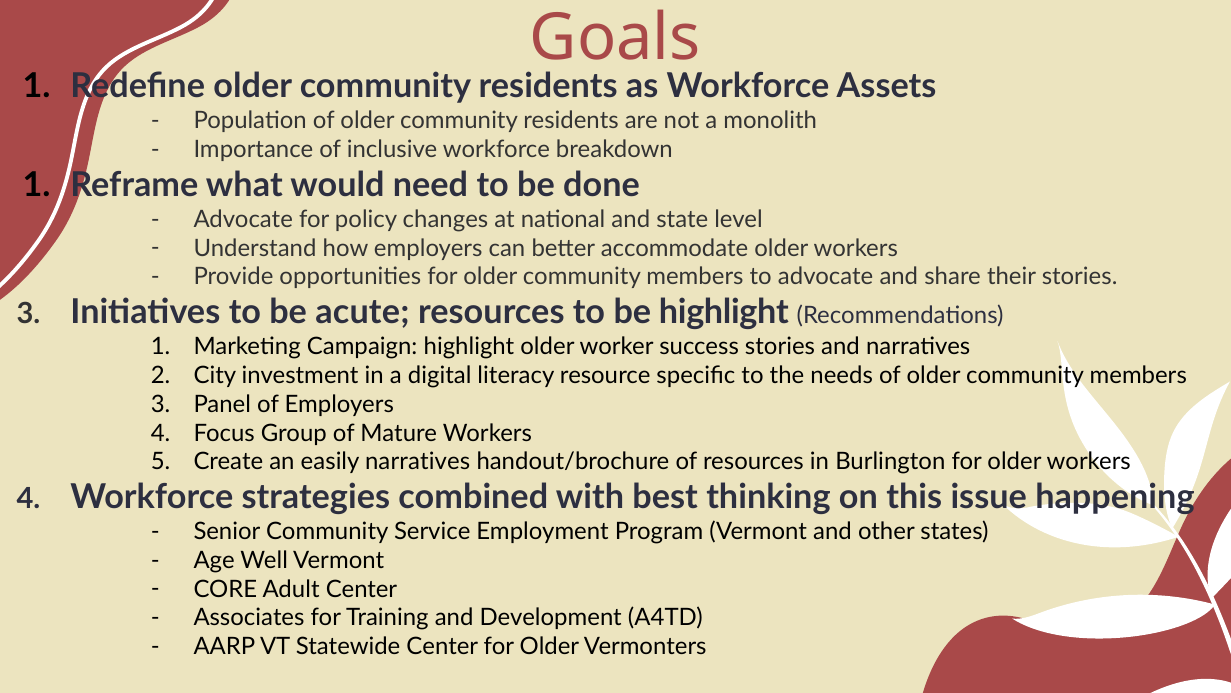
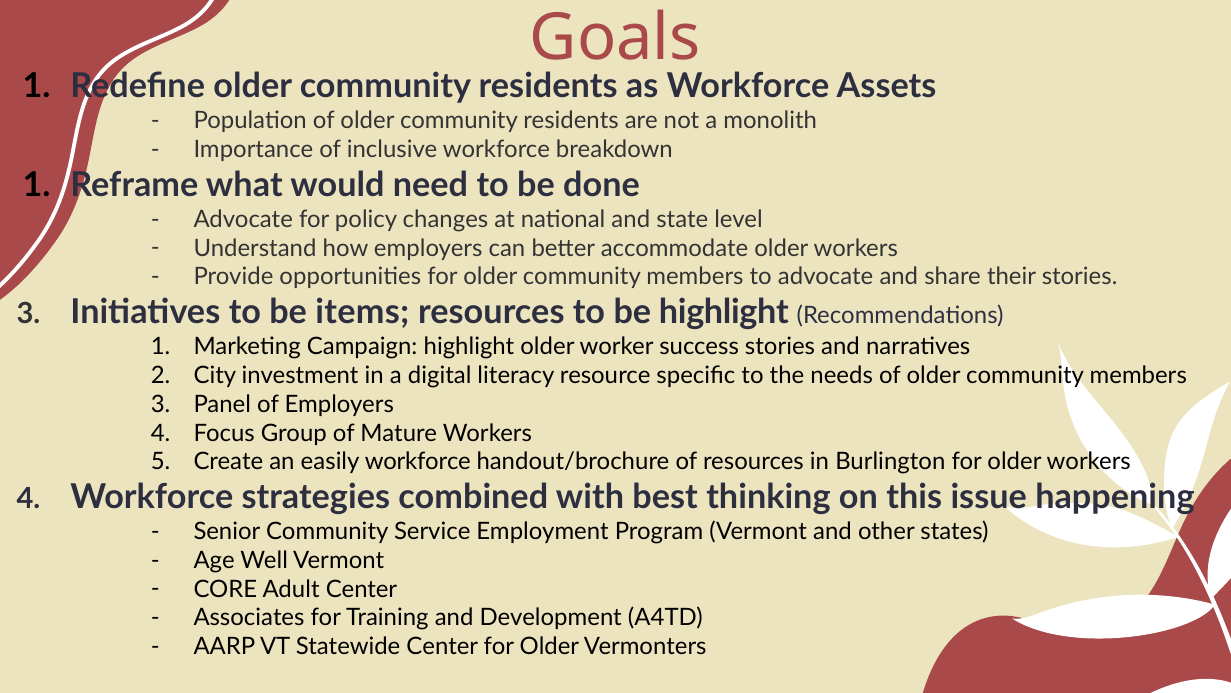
acute: acute -> items
easily narratives: narratives -> workforce
